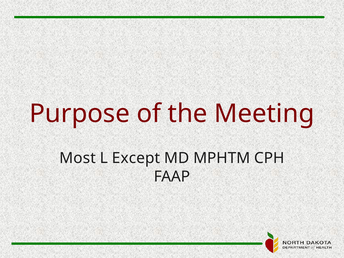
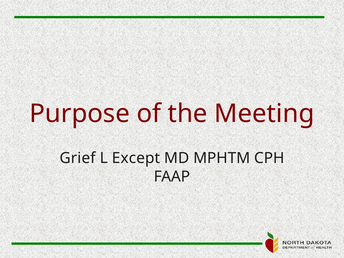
Most: Most -> Grief
